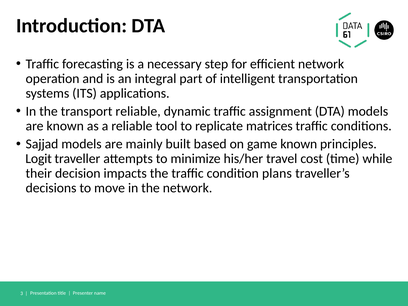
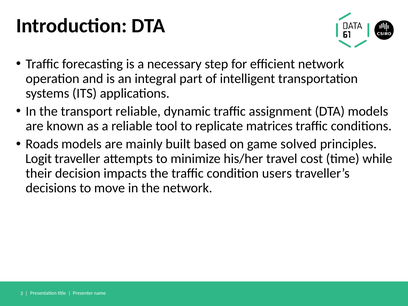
Sajjad: Sajjad -> Roads
game known: known -> solved
plans: plans -> users
